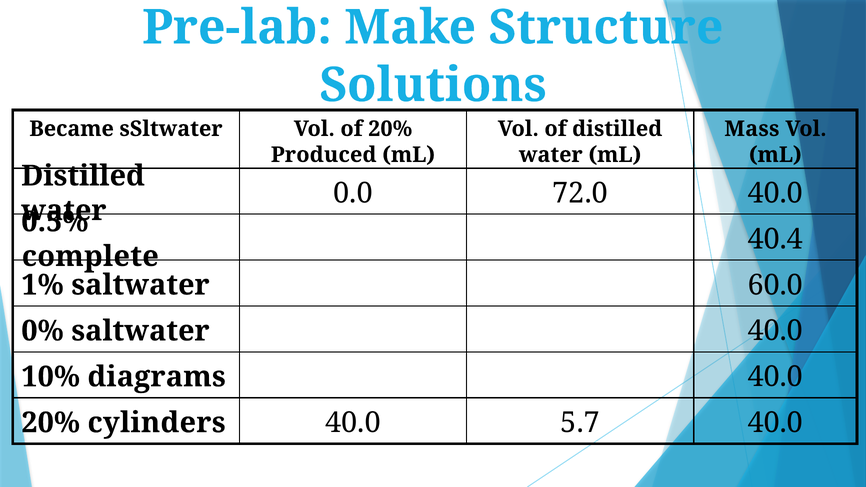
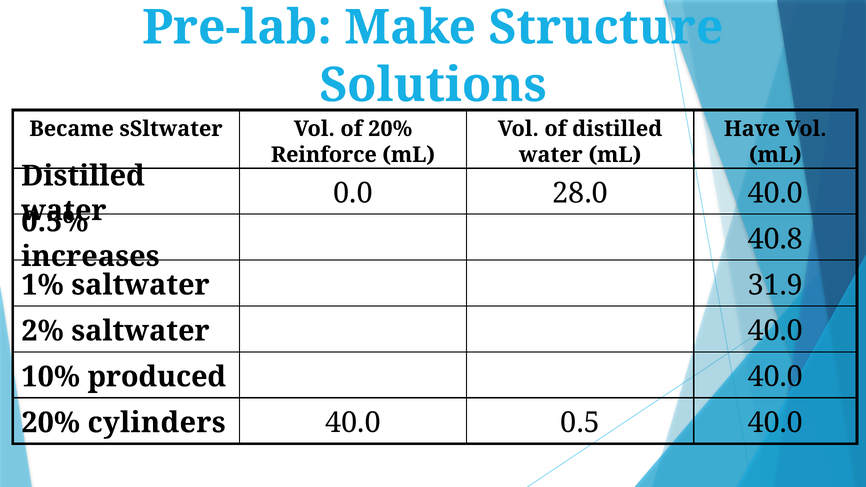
Mass: Mass -> Have
Produced: Produced -> Reinforce
72.0: 72.0 -> 28.0
40.4: 40.4 -> 40.8
complete: complete -> increases
60.0: 60.0 -> 31.9
0%: 0% -> 2%
diagrams: diagrams -> produced
5.7: 5.7 -> 0.5
